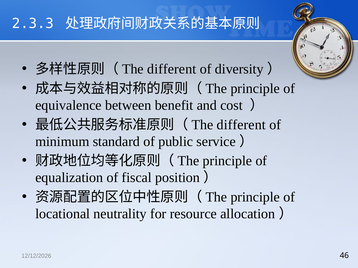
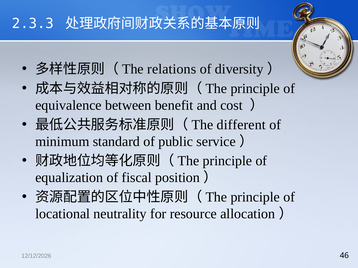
different at (172, 69): different -> relations
